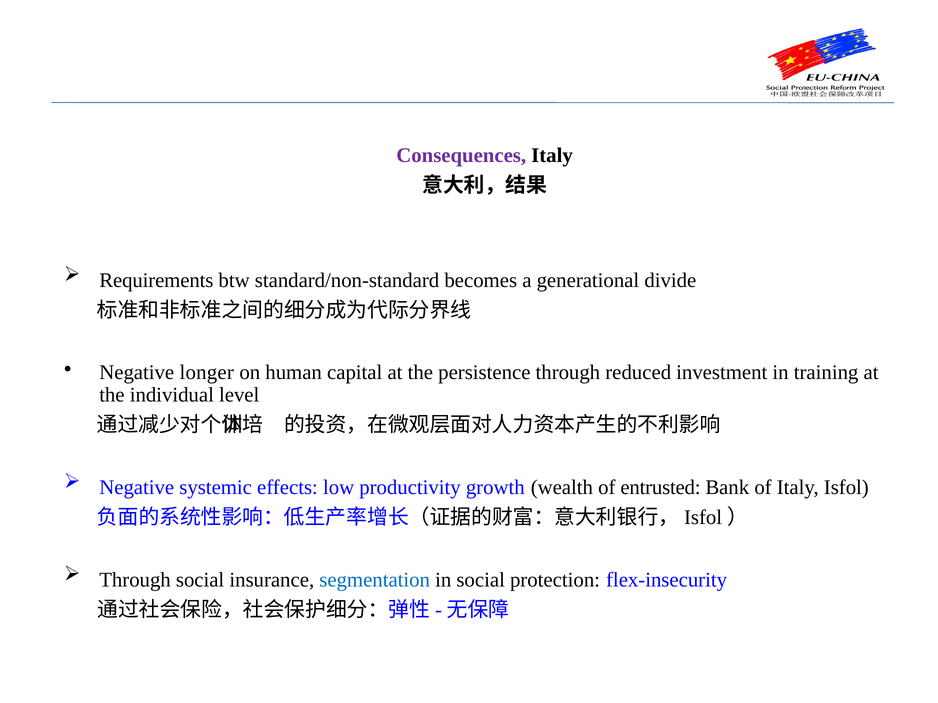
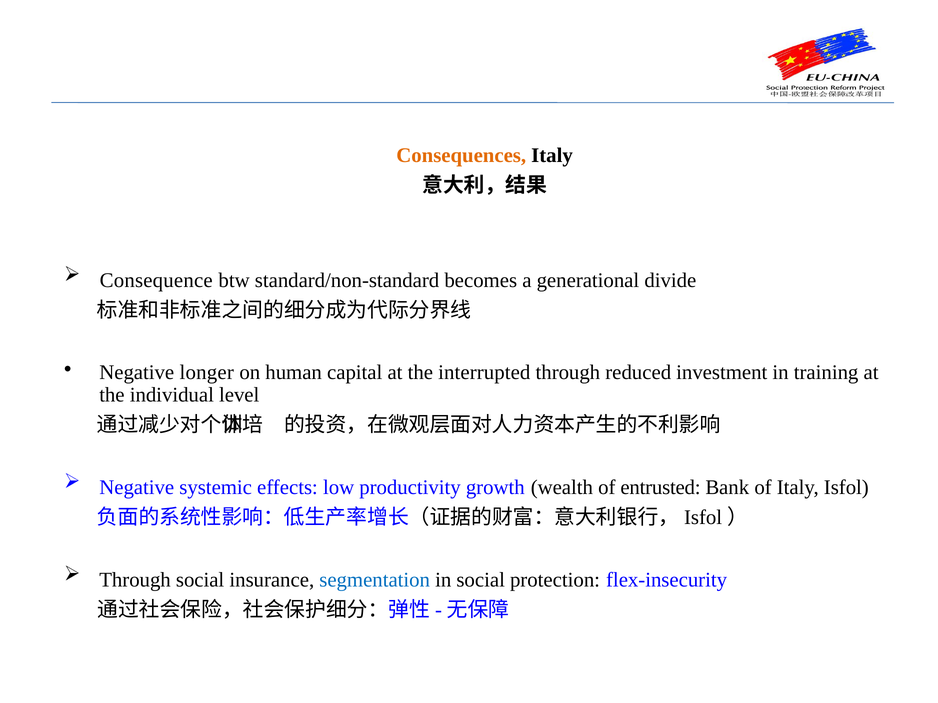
Consequences colour: purple -> orange
Requirements: Requirements -> Consequence
persistence: persistence -> interrupted
